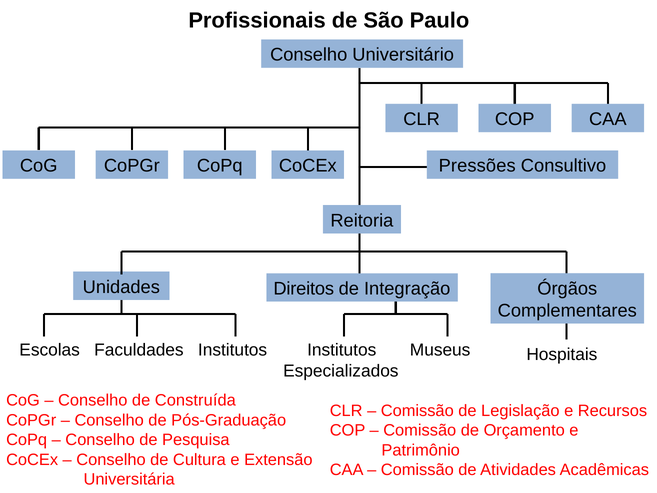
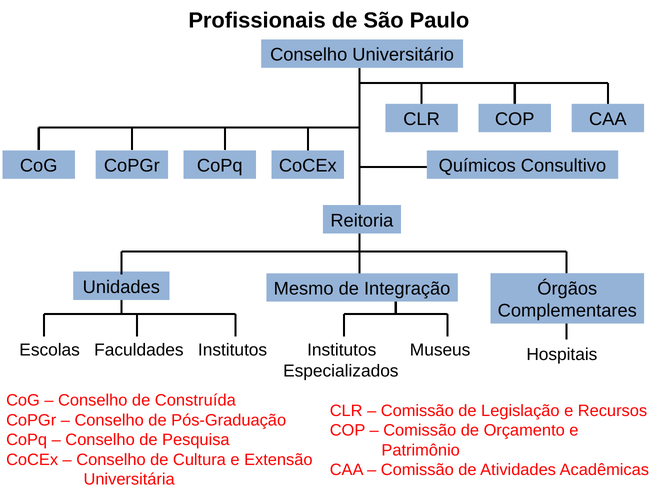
Pressões: Pressões -> Químicos
Direitos: Direitos -> Mesmo
